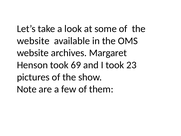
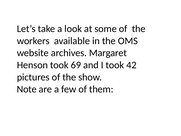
website at (33, 41): website -> workers
23: 23 -> 42
